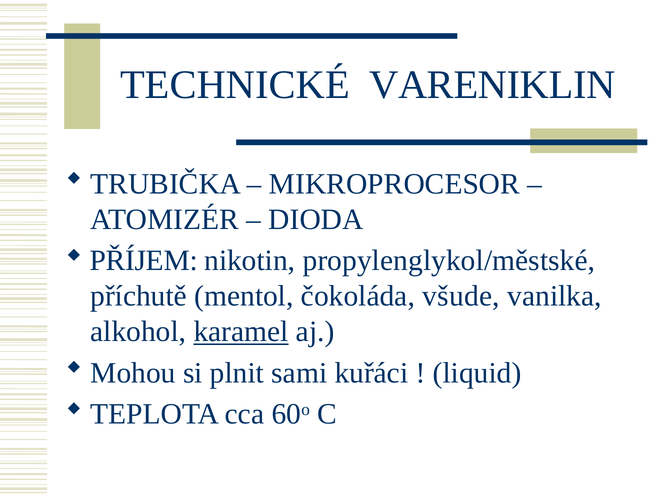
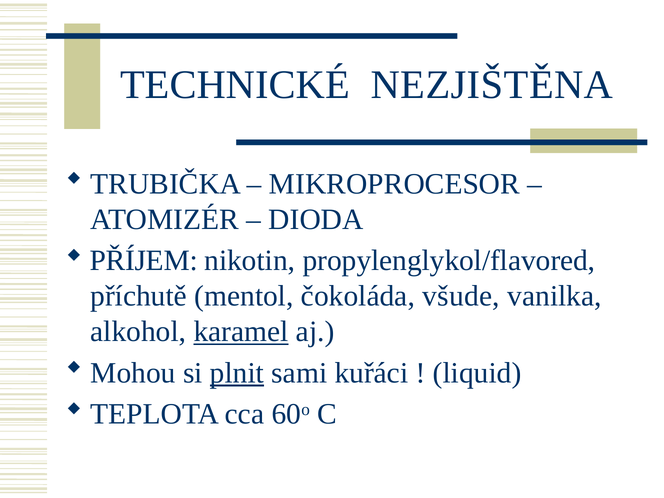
VARENIKLIN: VARENIKLIN -> NEZJIŠTĚNA
propylenglykol/městské: propylenglykol/městské -> propylenglykol/flavored
plnit underline: none -> present
